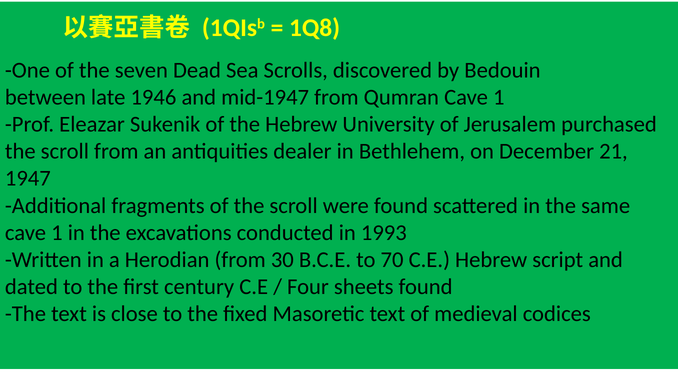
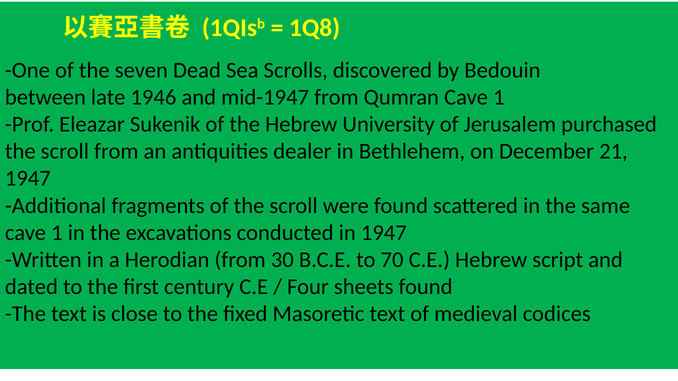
in 1993: 1993 -> 1947
